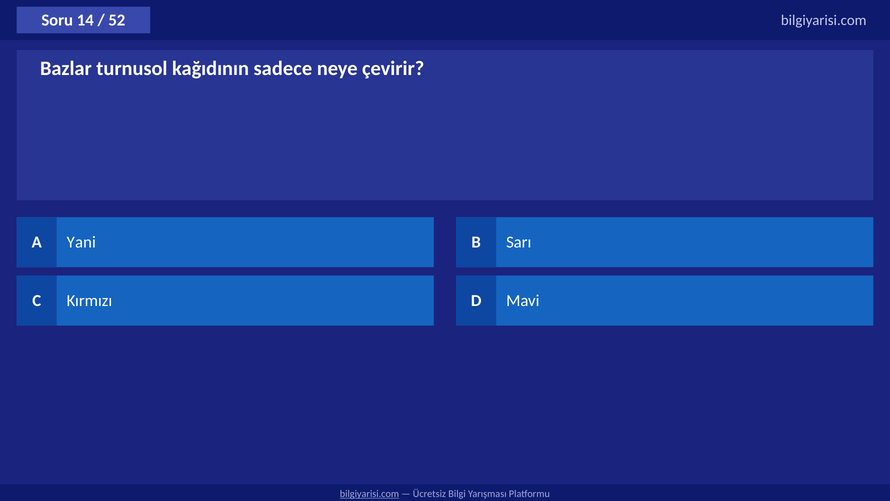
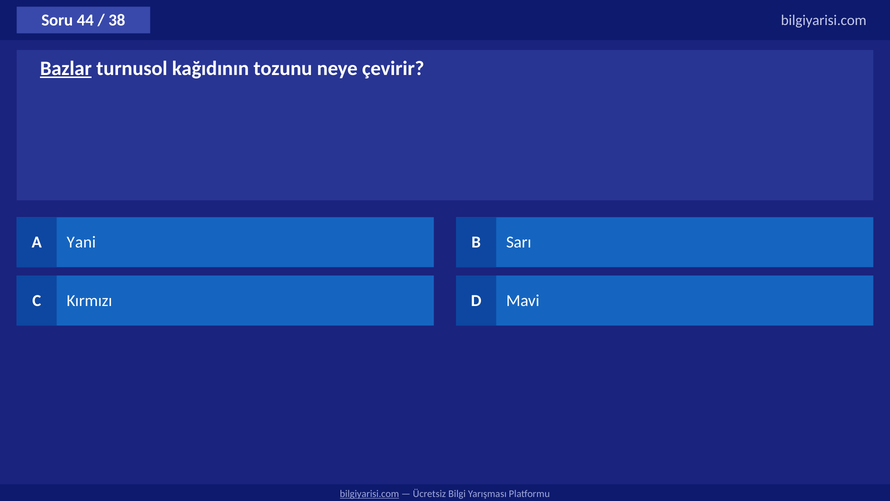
14: 14 -> 44
52: 52 -> 38
Bazlar underline: none -> present
sadece: sadece -> tozunu
